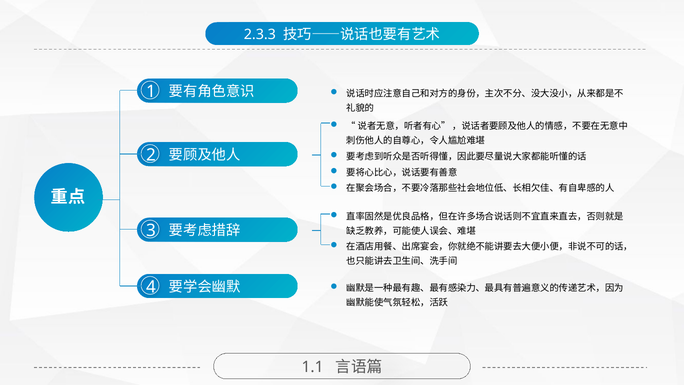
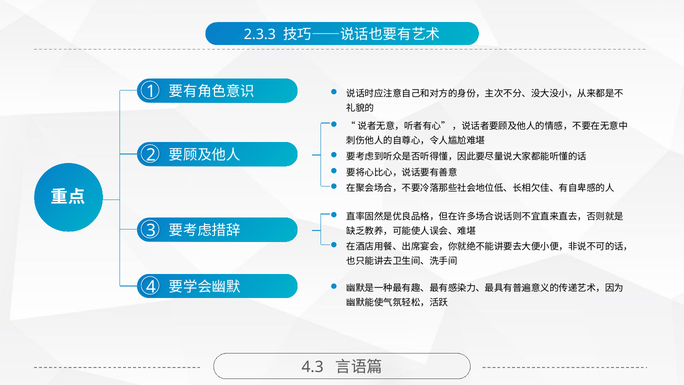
1.1: 1.1 -> 4.3
